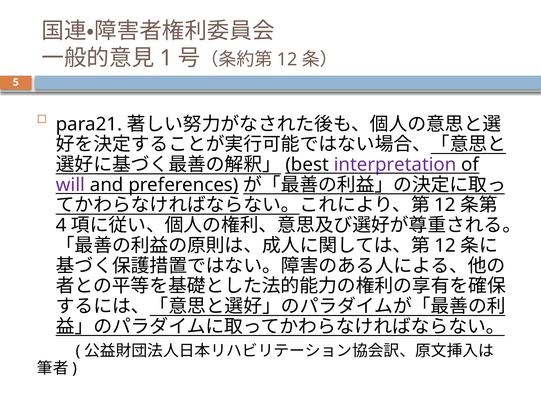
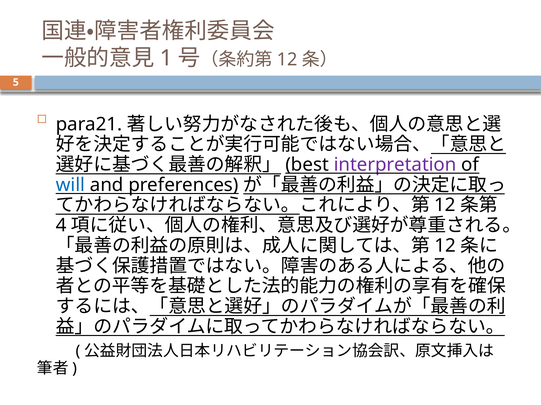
will colour: purple -> blue
